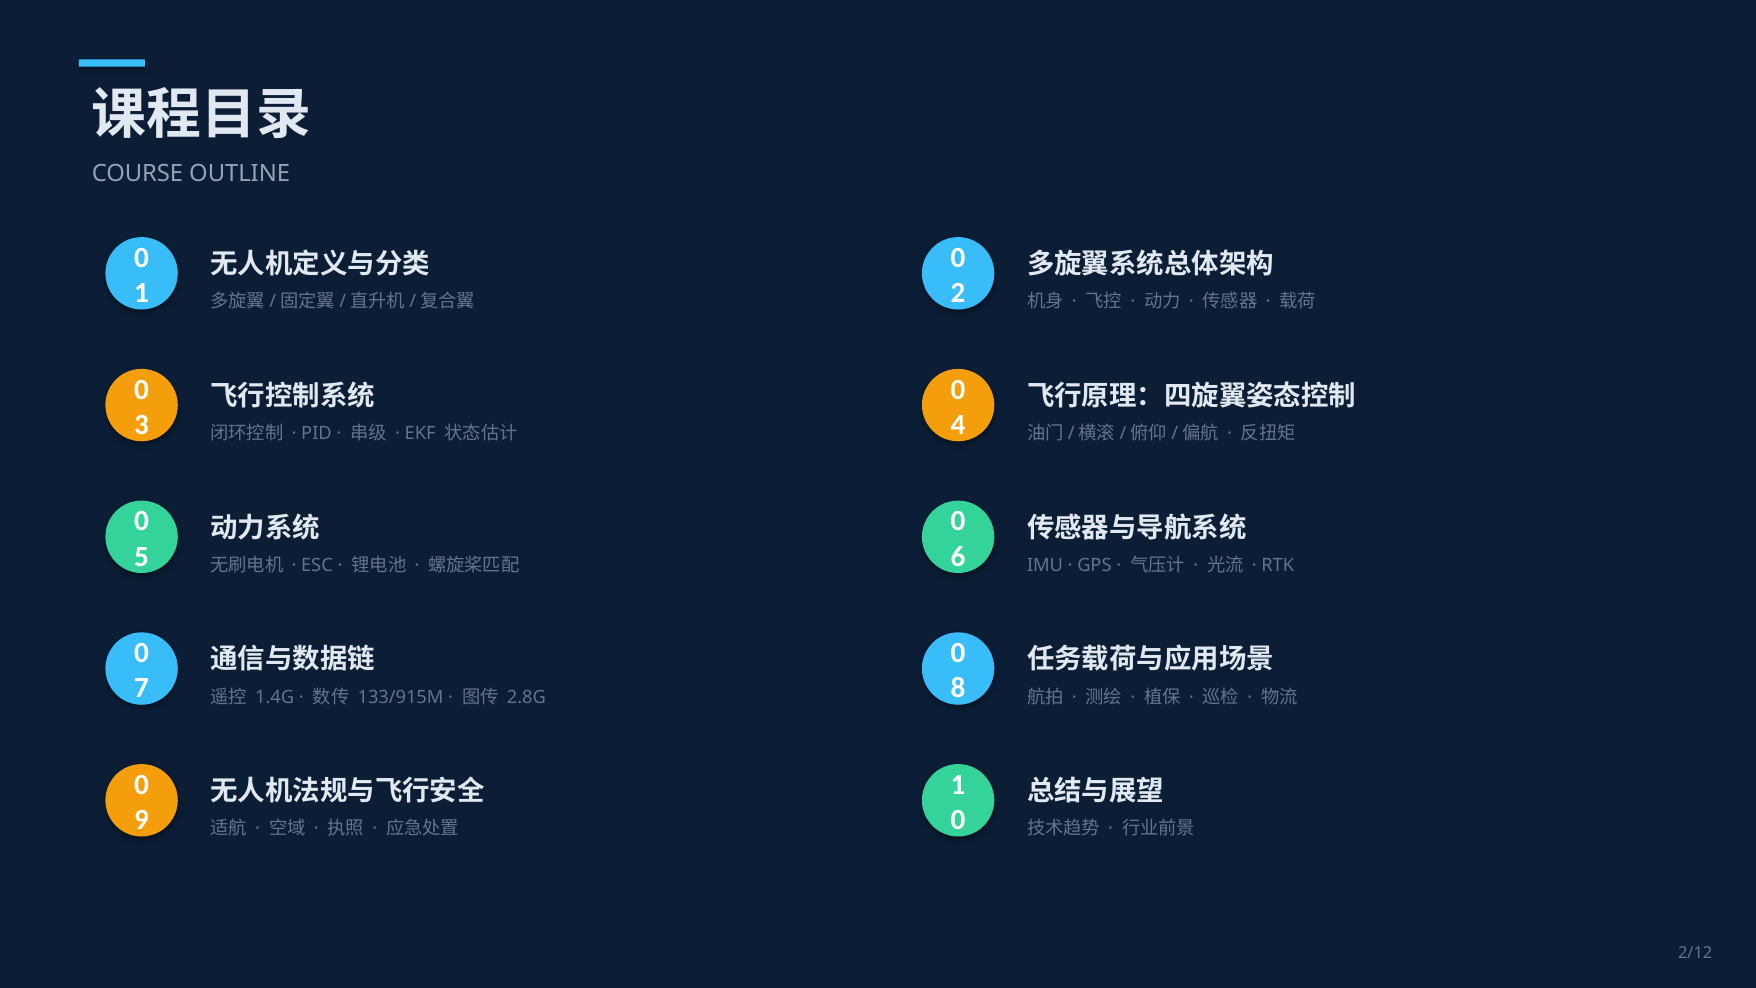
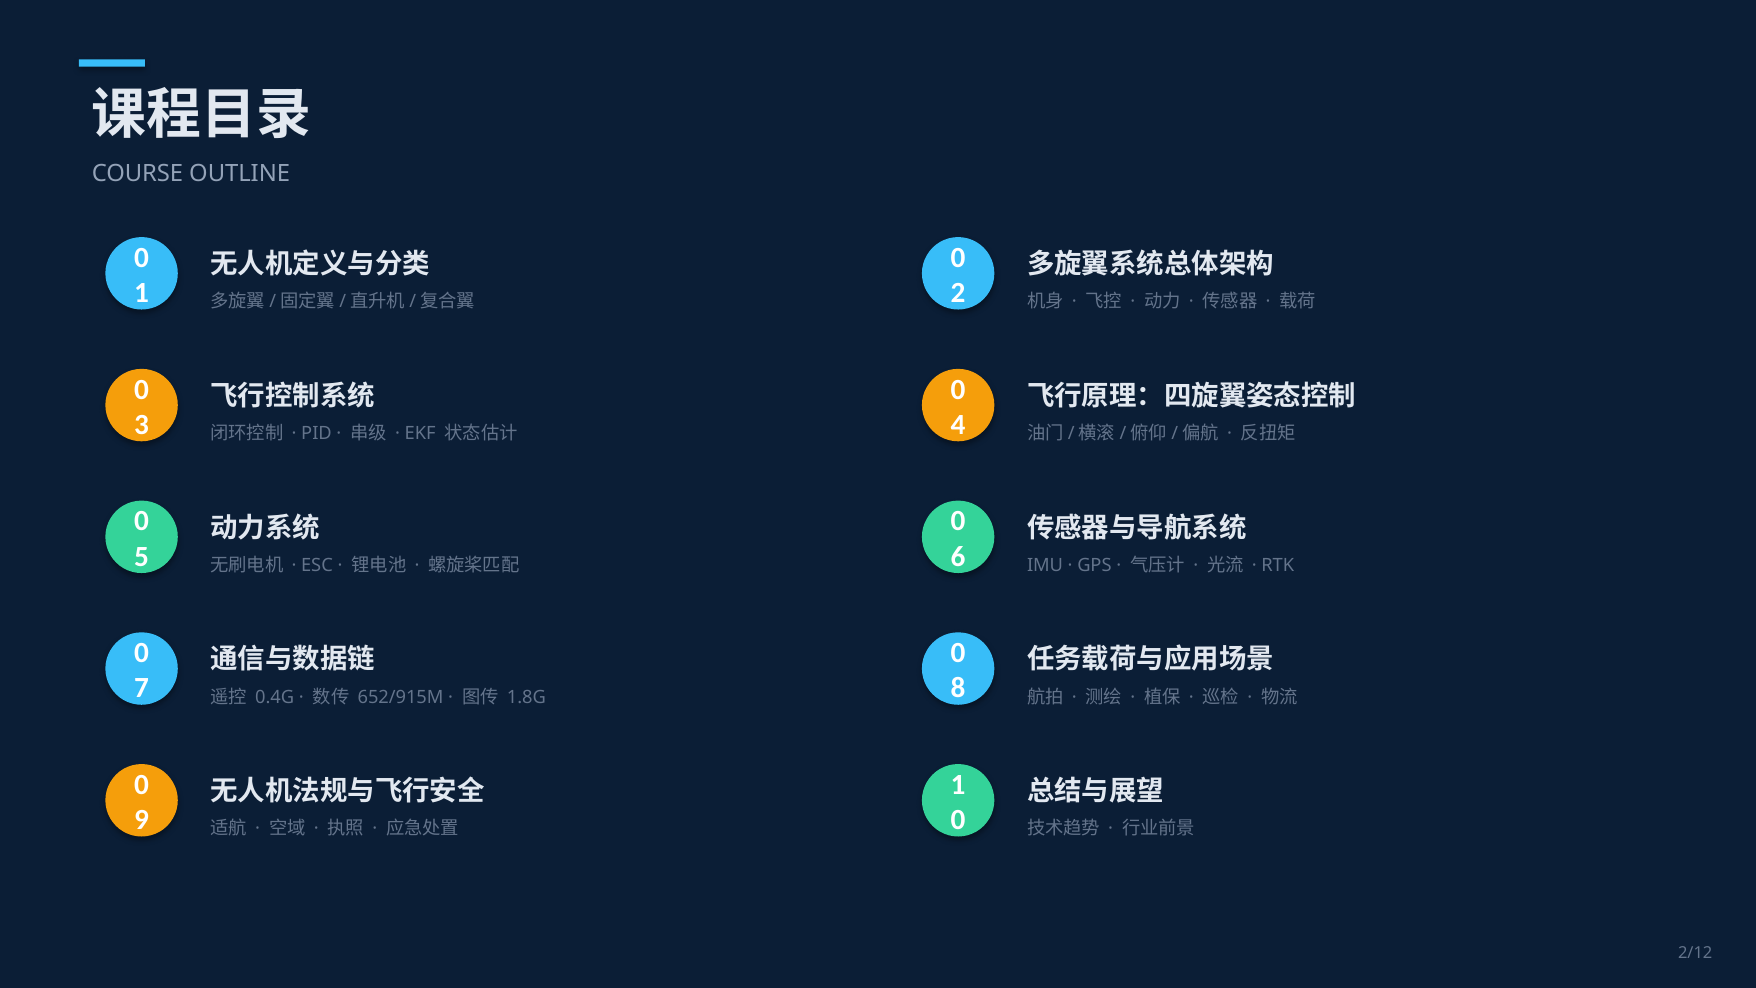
1.4G: 1.4G -> 0.4G
133/915M: 133/915M -> 652/915M
2.8G: 2.8G -> 1.8G
